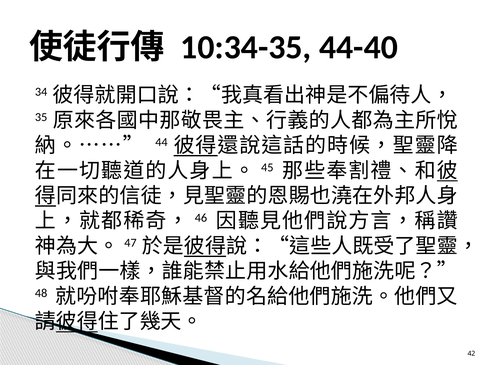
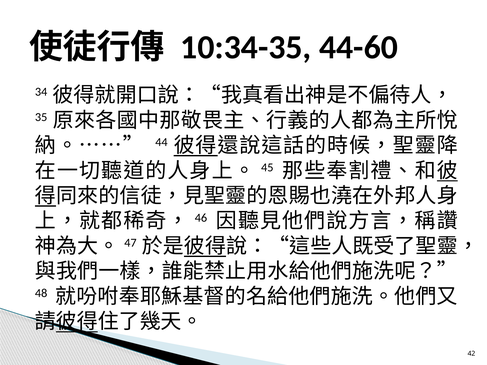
44-40: 44-40 -> 44-60
